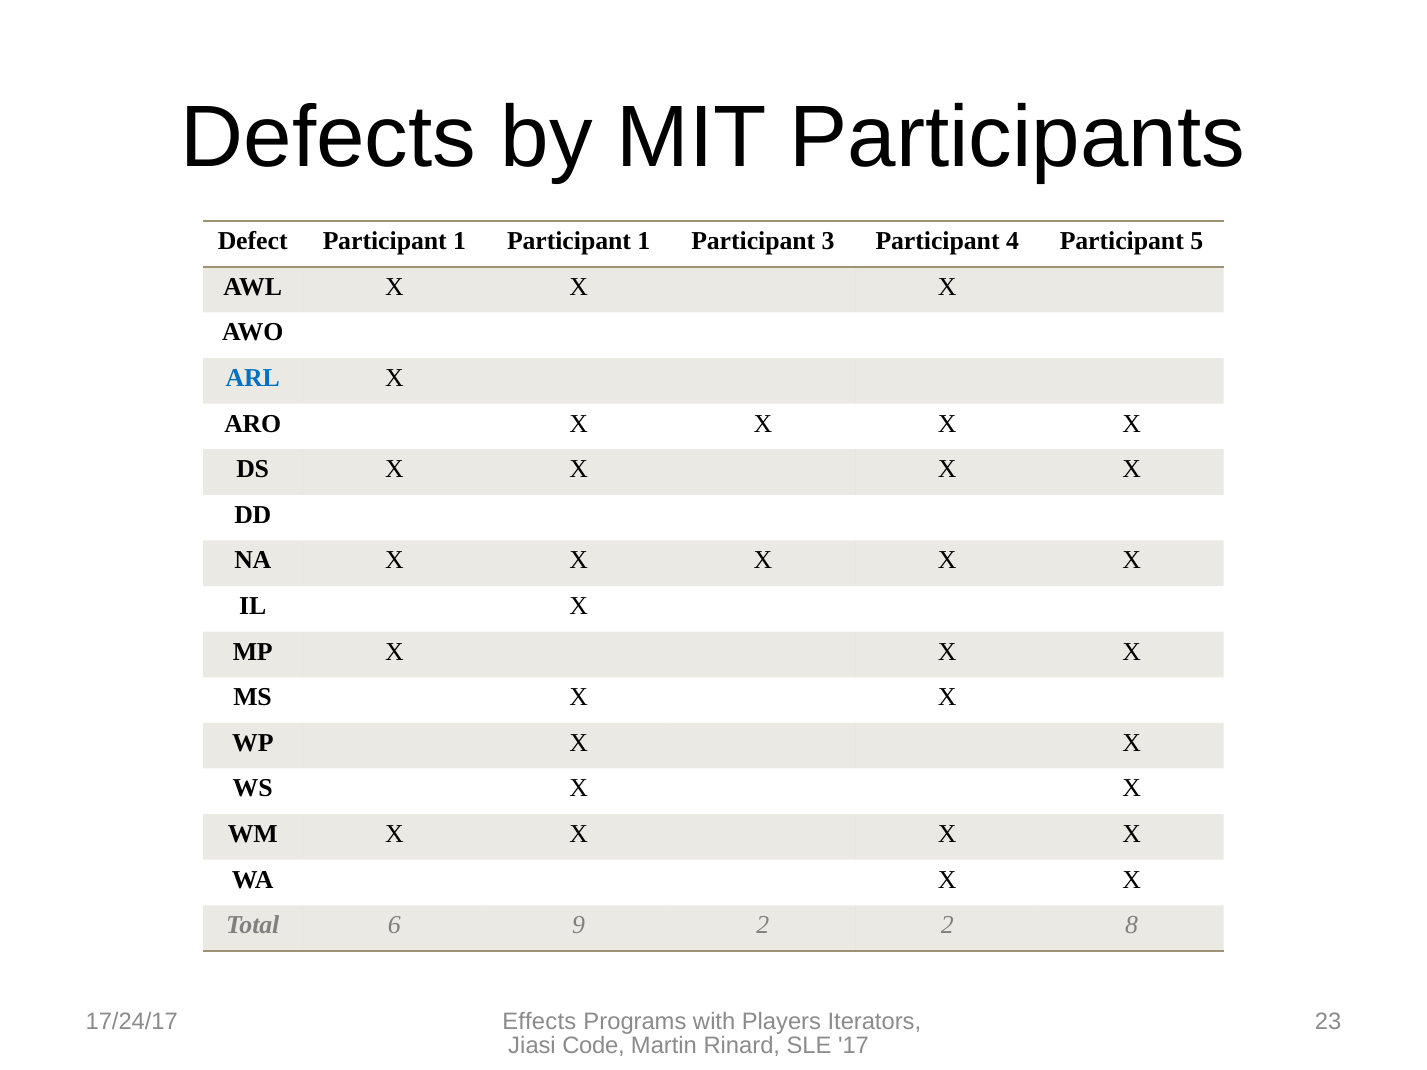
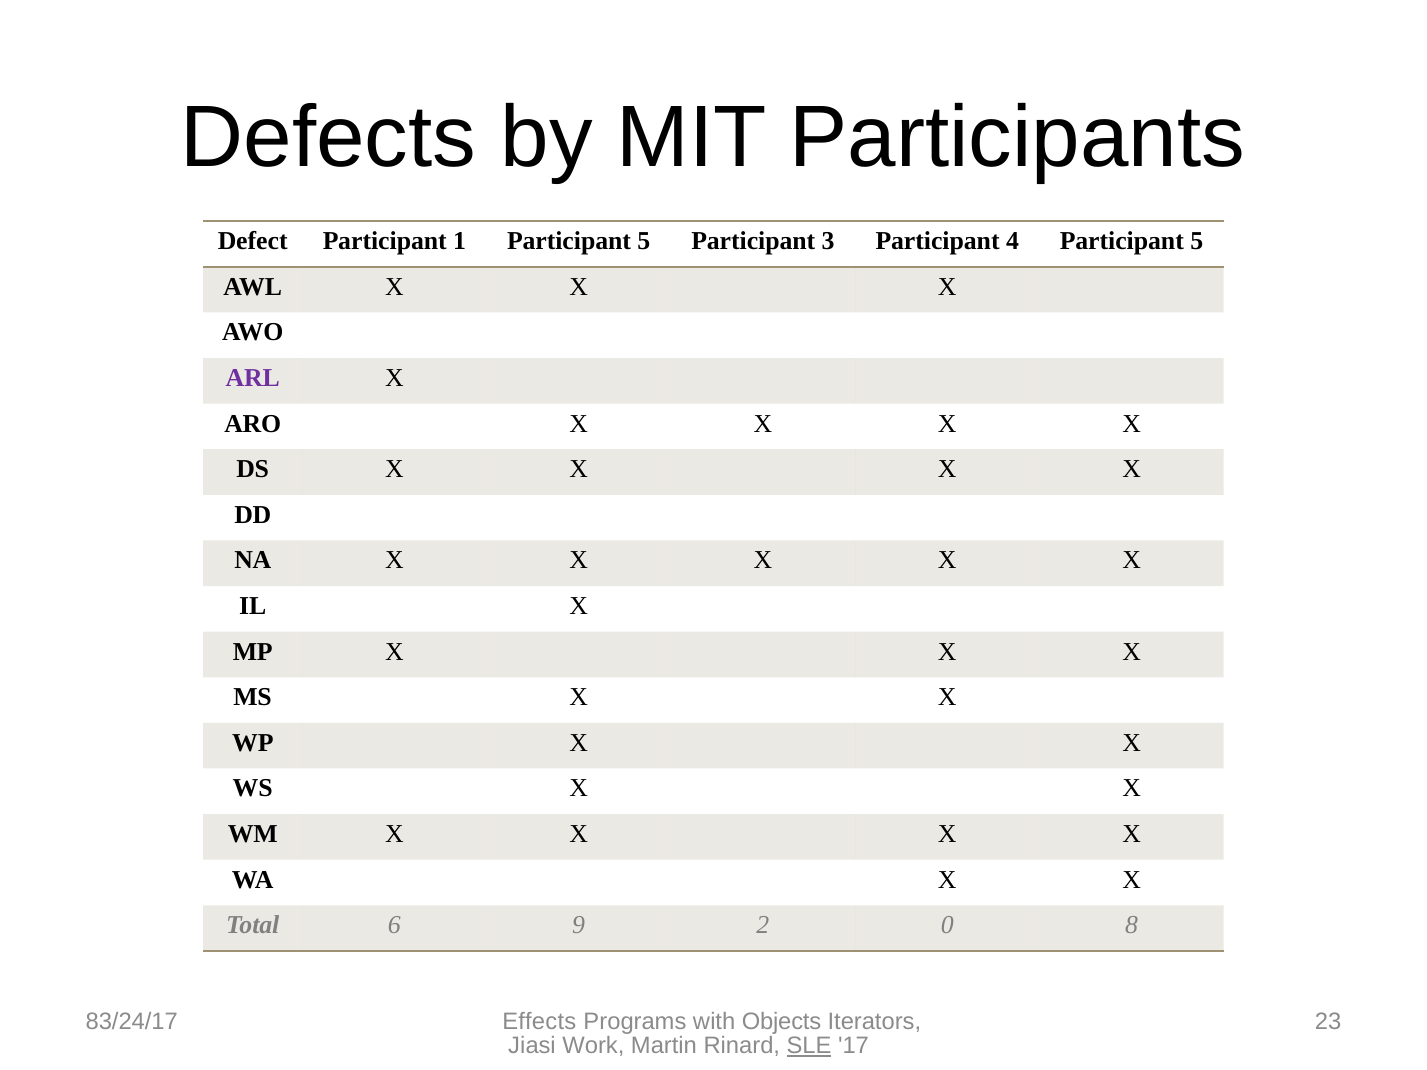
1 Participant 1: 1 -> 5
ARL colour: blue -> purple
2 2: 2 -> 0
17/24/17: 17/24/17 -> 83/24/17
Players: Players -> Objects
Code: Code -> Work
SLE underline: none -> present
